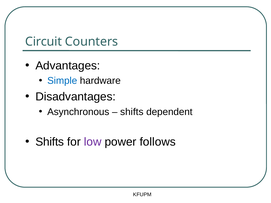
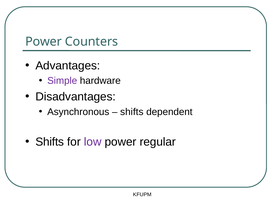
Circuit at (44, 42): Circuit -> Power
Simple colour: blue -> purple
follows: follows -> regular
